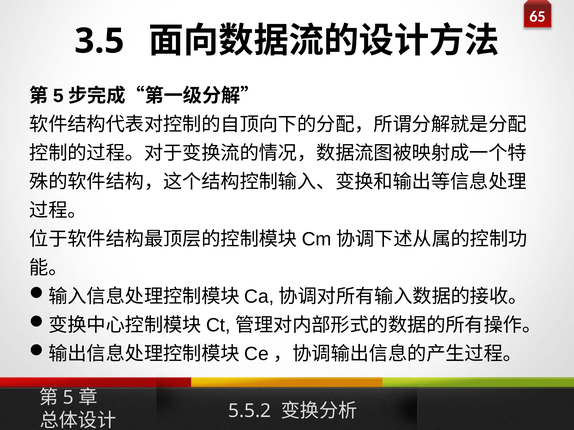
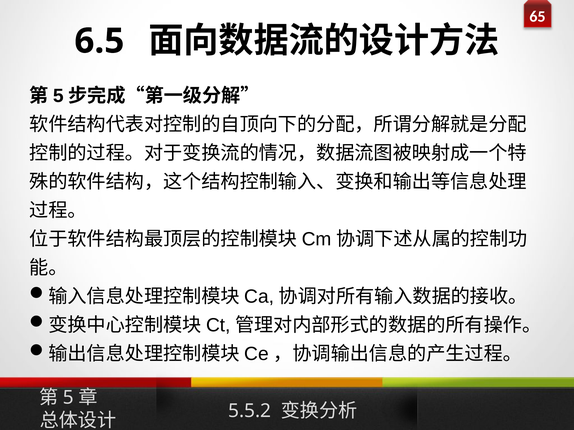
3.5: 3.5 -> 6.5
